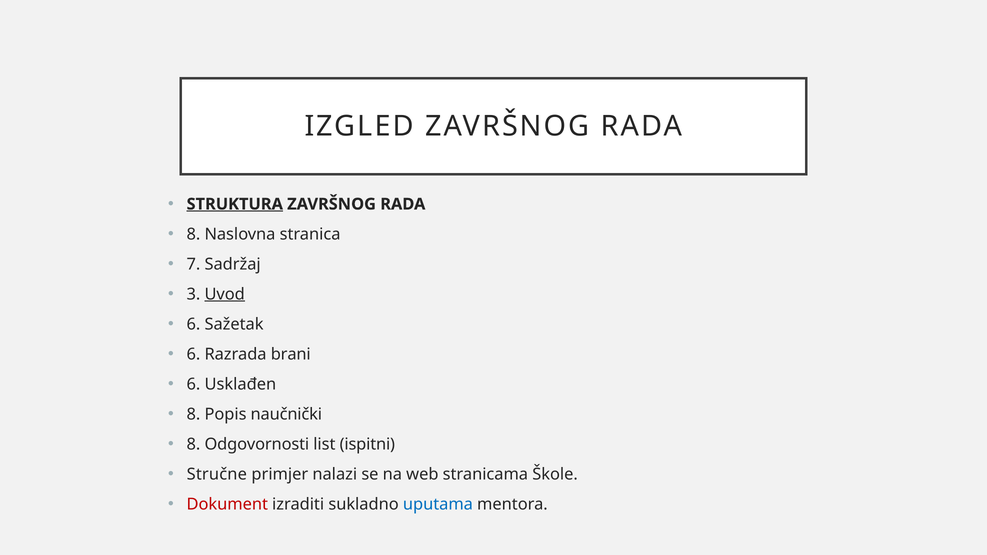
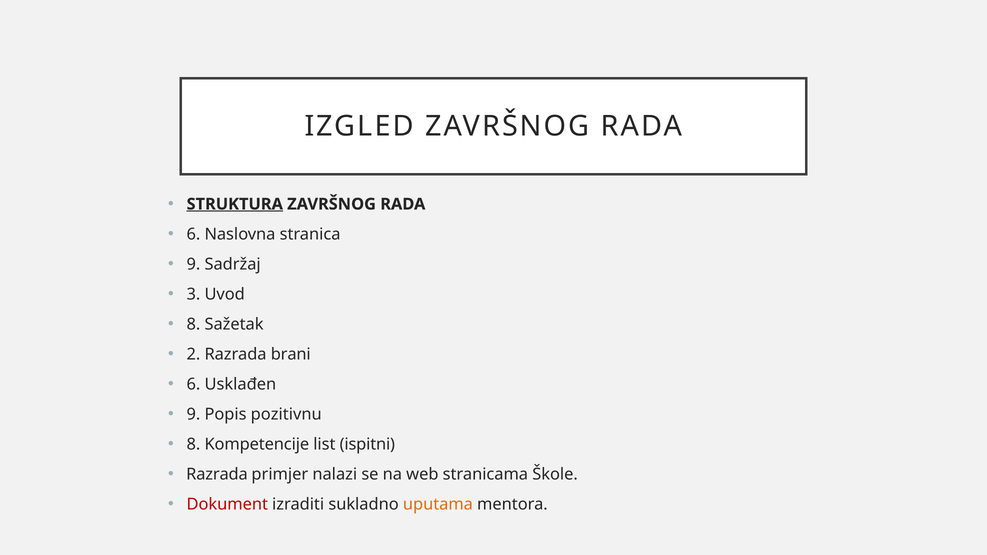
8 at (193, 234): 8 -> 6
7 at (193, 264): 7 -> 9
Uvod underline: present -> none
6 at (193, 324): 6 -> 8
6 at (193, 354): 6 -> 2
8 at (193, 414): 8 -> 9
naučnički: naučnički -> pozitivnu
Odgovornosti: Odgovornosti -> Kompetencije
Stručne at (217, 474): Stručne -> Razrada
uputama colour: blue -> orange
